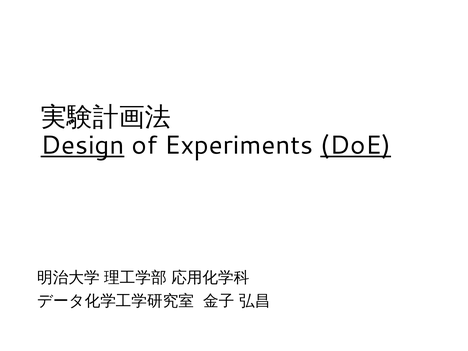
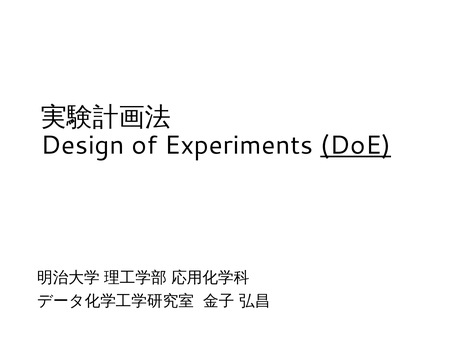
Design underline: present -> none
